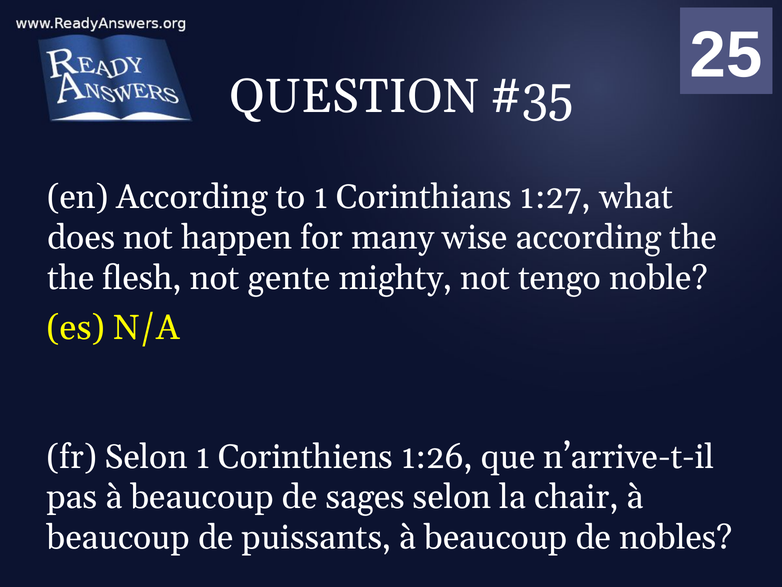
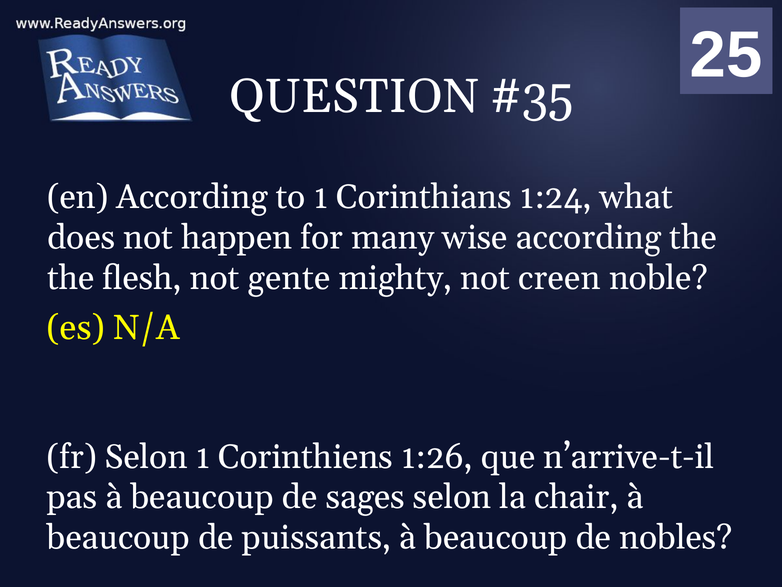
1:27: 1:27 -> 1:24
tengo: tengo -> creen
